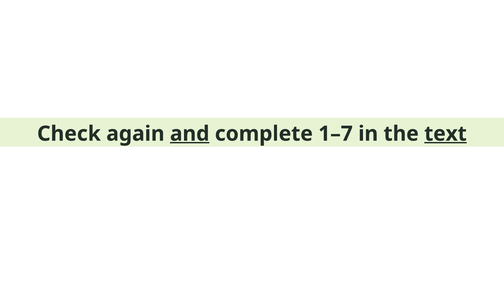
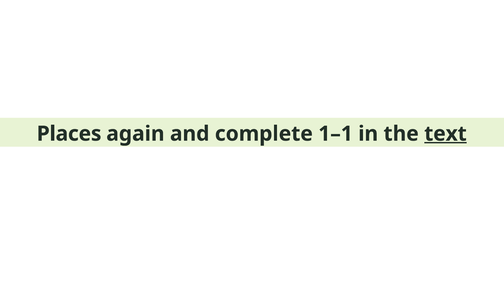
Check: Check -> Places
and underline: present -> none
1–7: 1–7 -> 1–1
